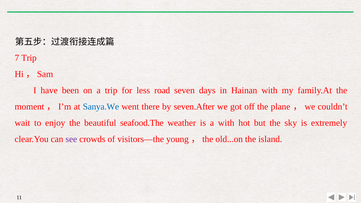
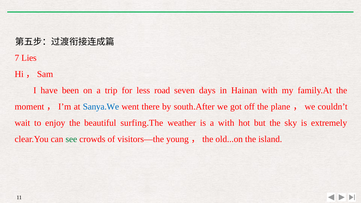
7 Trip: Trip -> Lies
seven.After: seven.After -> south.After
seafood.The: seafood.The -> surfing.The
see colour: purple -> green
